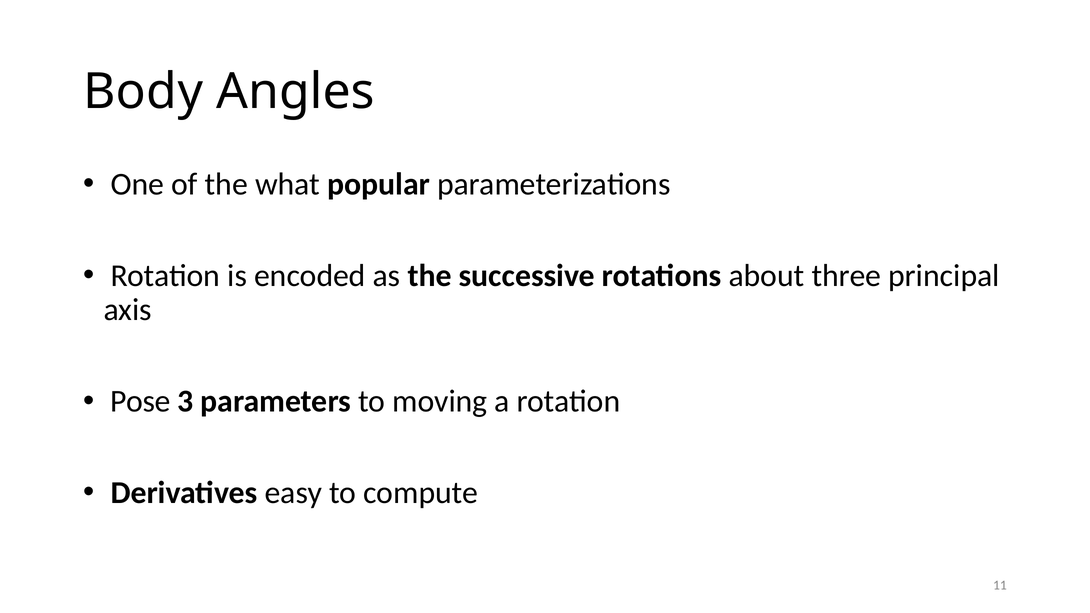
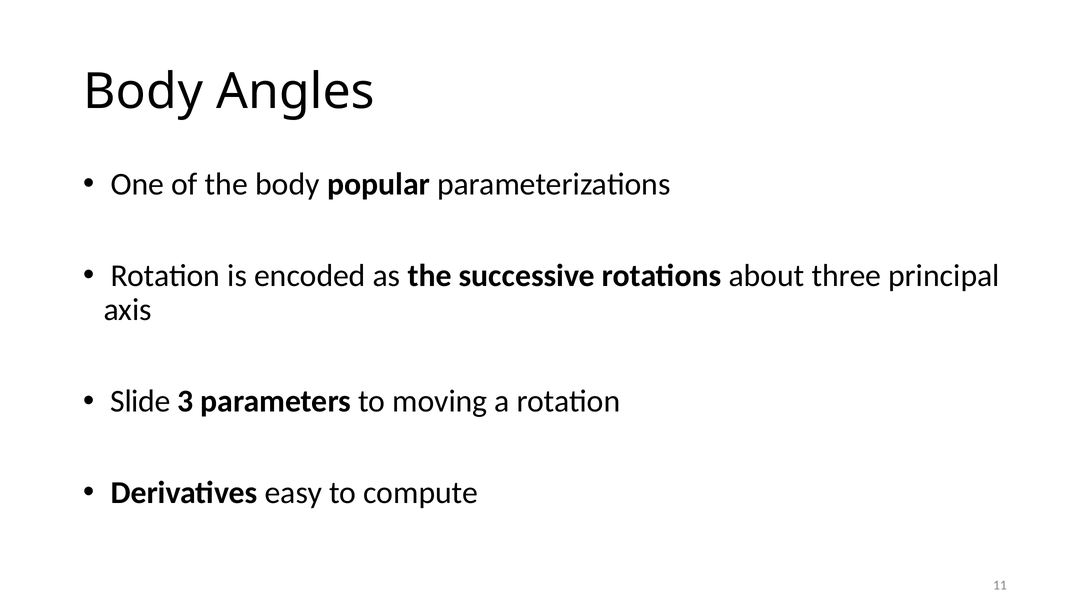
the what: what -> body
Pose: Pose -> Slide
